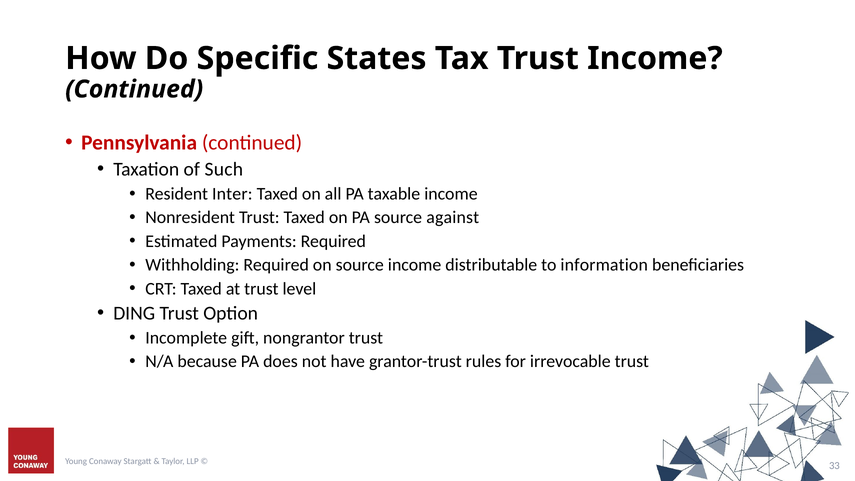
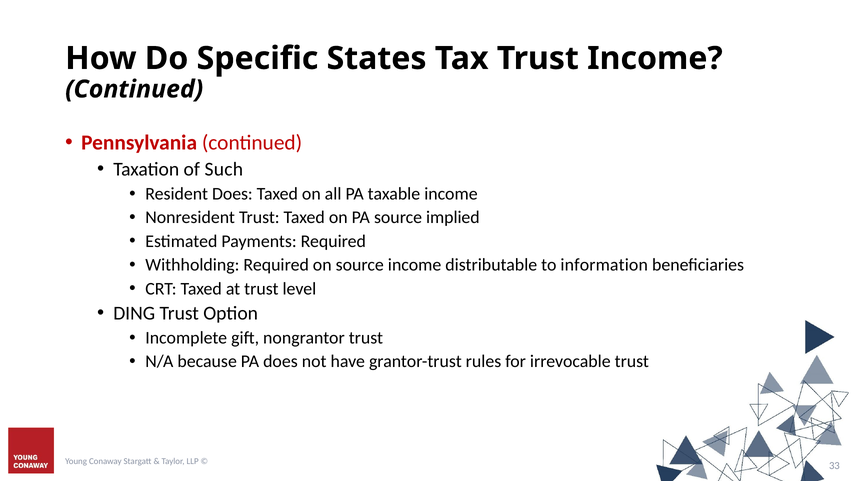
Resident Inter: Inter -> Does
against: against -> implied
